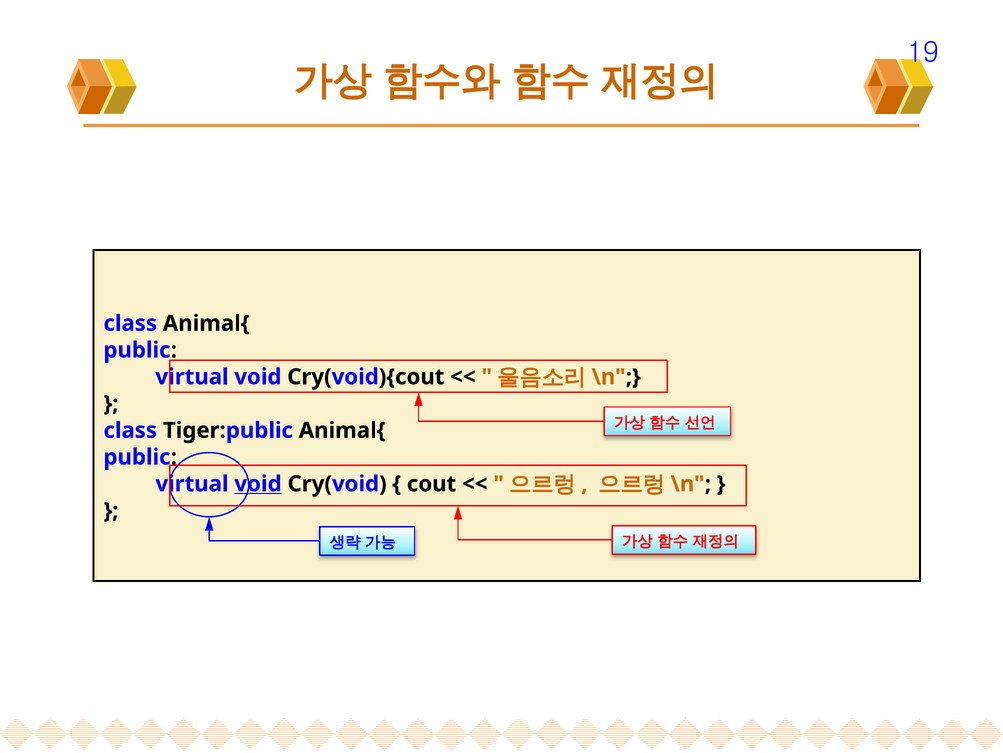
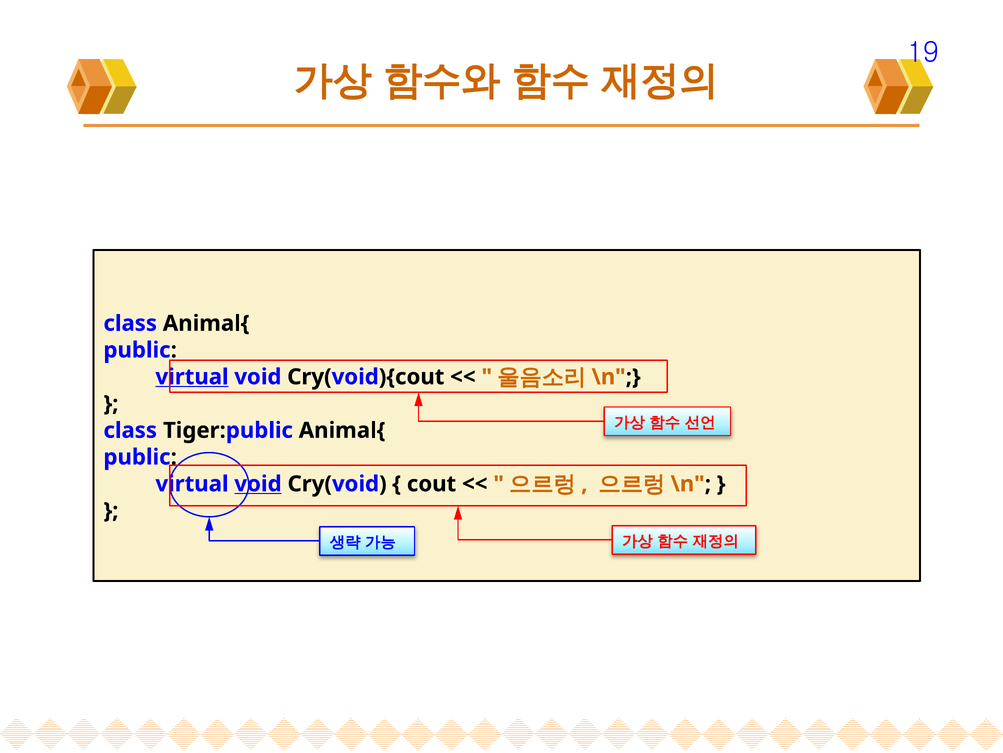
virtual at (192, 377) underline: none -> present
